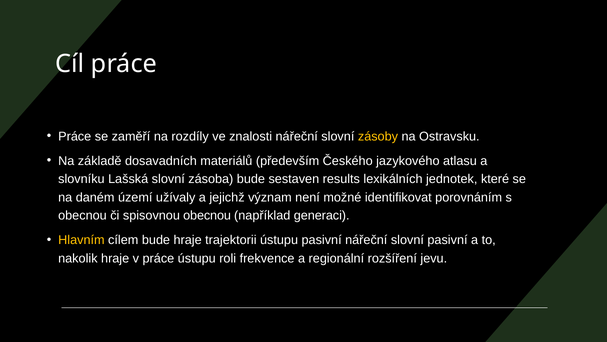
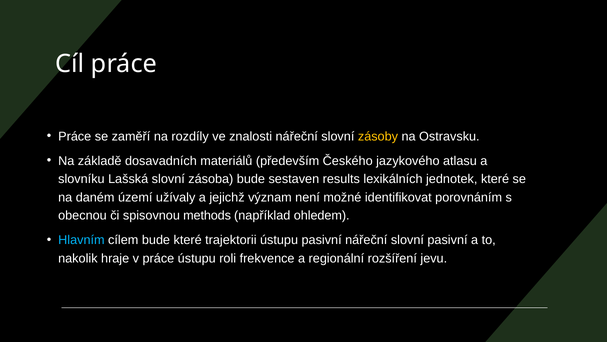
spisovnou obecnou: obecnou -> methods
generaci: generaci -> ohledem
Hlavním colour: yellow -> light blue
bude hraje: hraje -> které
